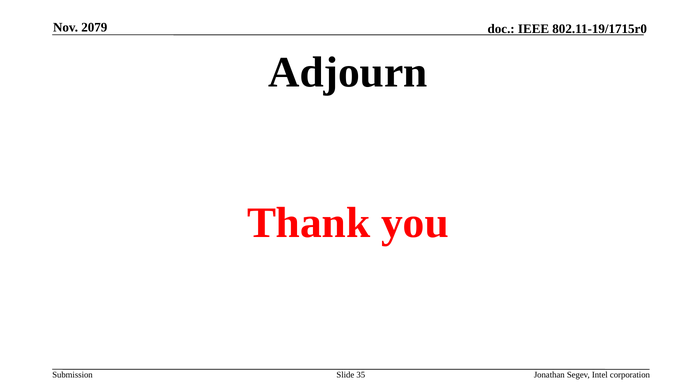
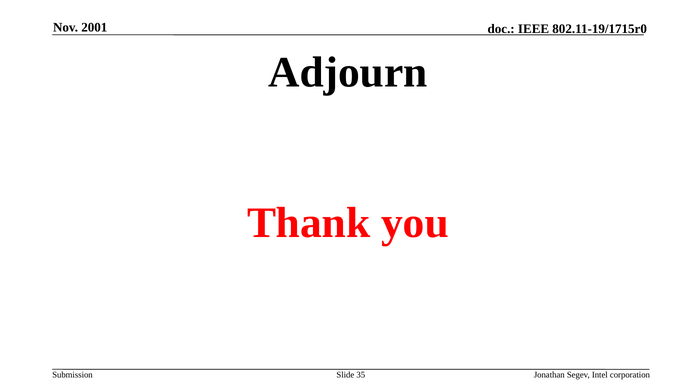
2079: 2079 -> 2001
